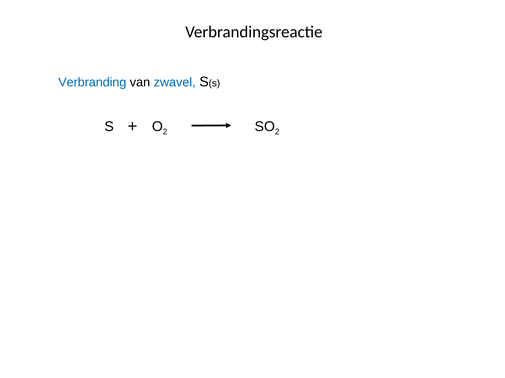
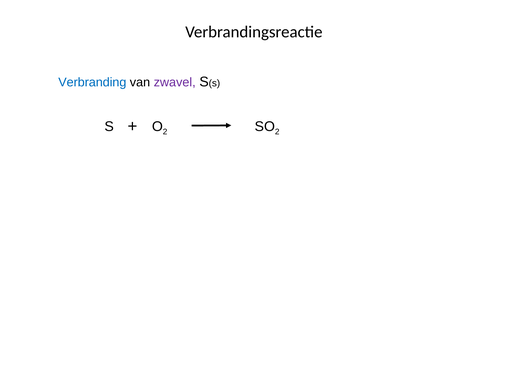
zwavel colour: blue -> purple
